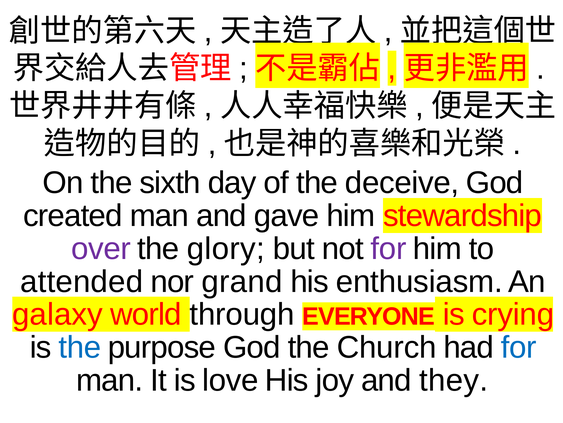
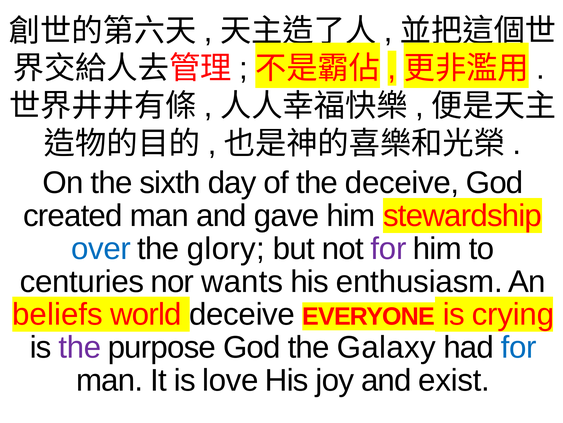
over colour: purple -> blue
attended: attended -> centuries
grand: grand -> wants
galaxy: galaxy -> beliefs
world through: through -> deceive
the at (80, 347) colour: blue -> purple
Church: Church -> Galaxy
they: they -> exist
